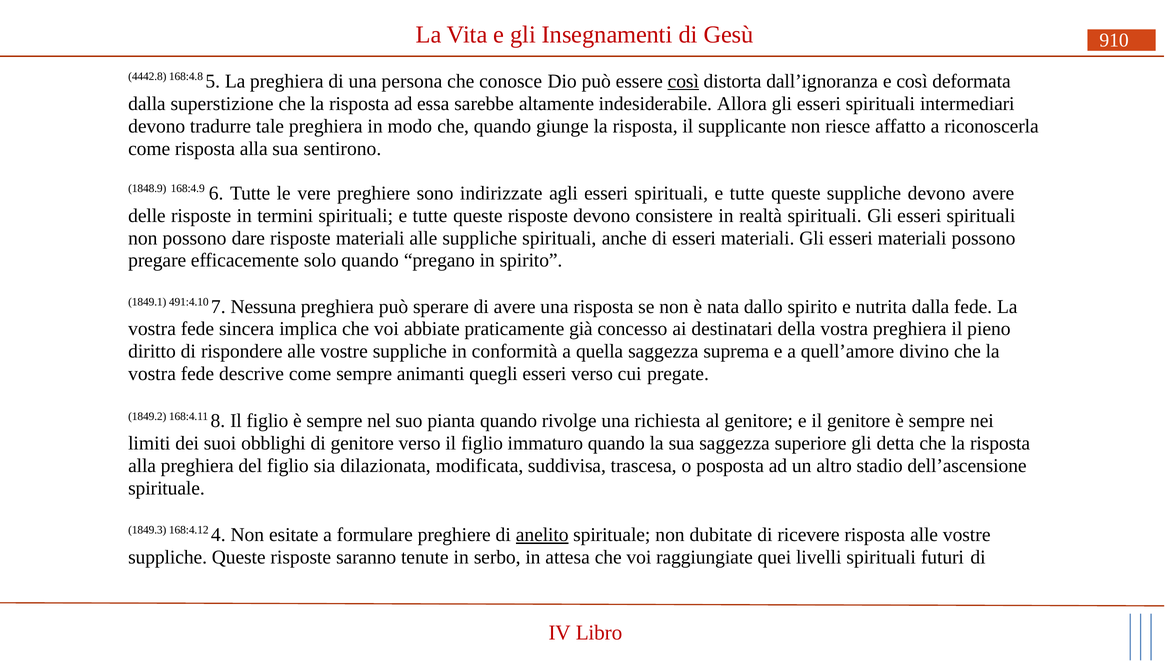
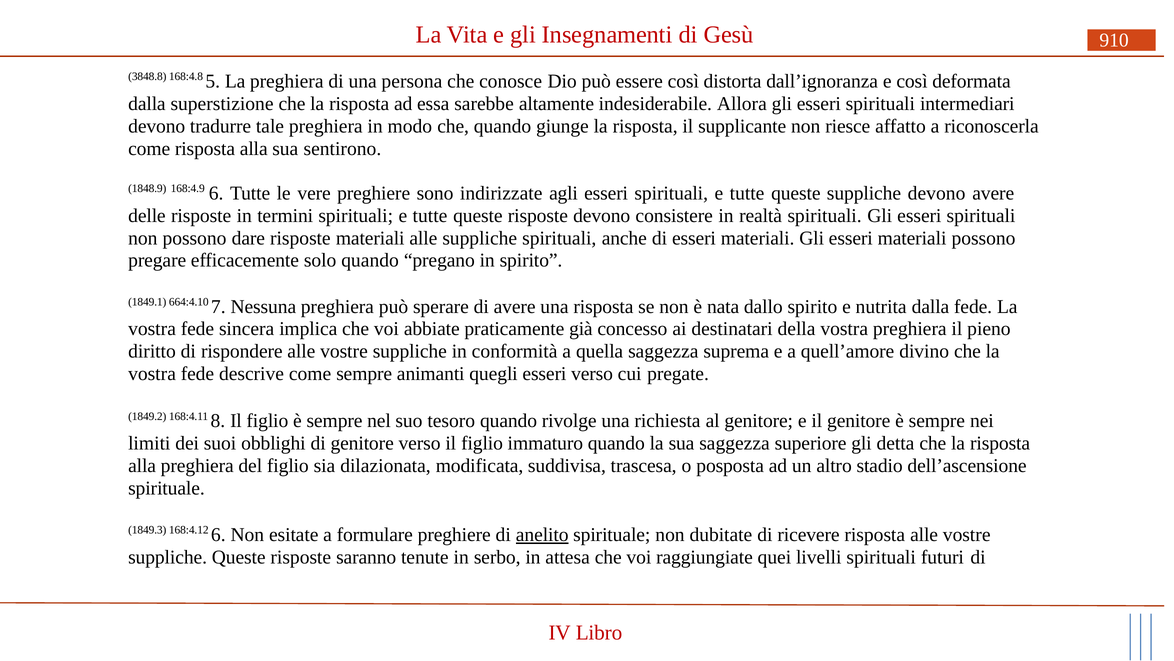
4442.8: 4442.8 -> 3848.8
così at (683, 81) underline: present -> none
491:4.10: 491:4.10 -> 664:4.10
pianta: pianta -> tesoro
168:4.12 4: 4 -> 6
